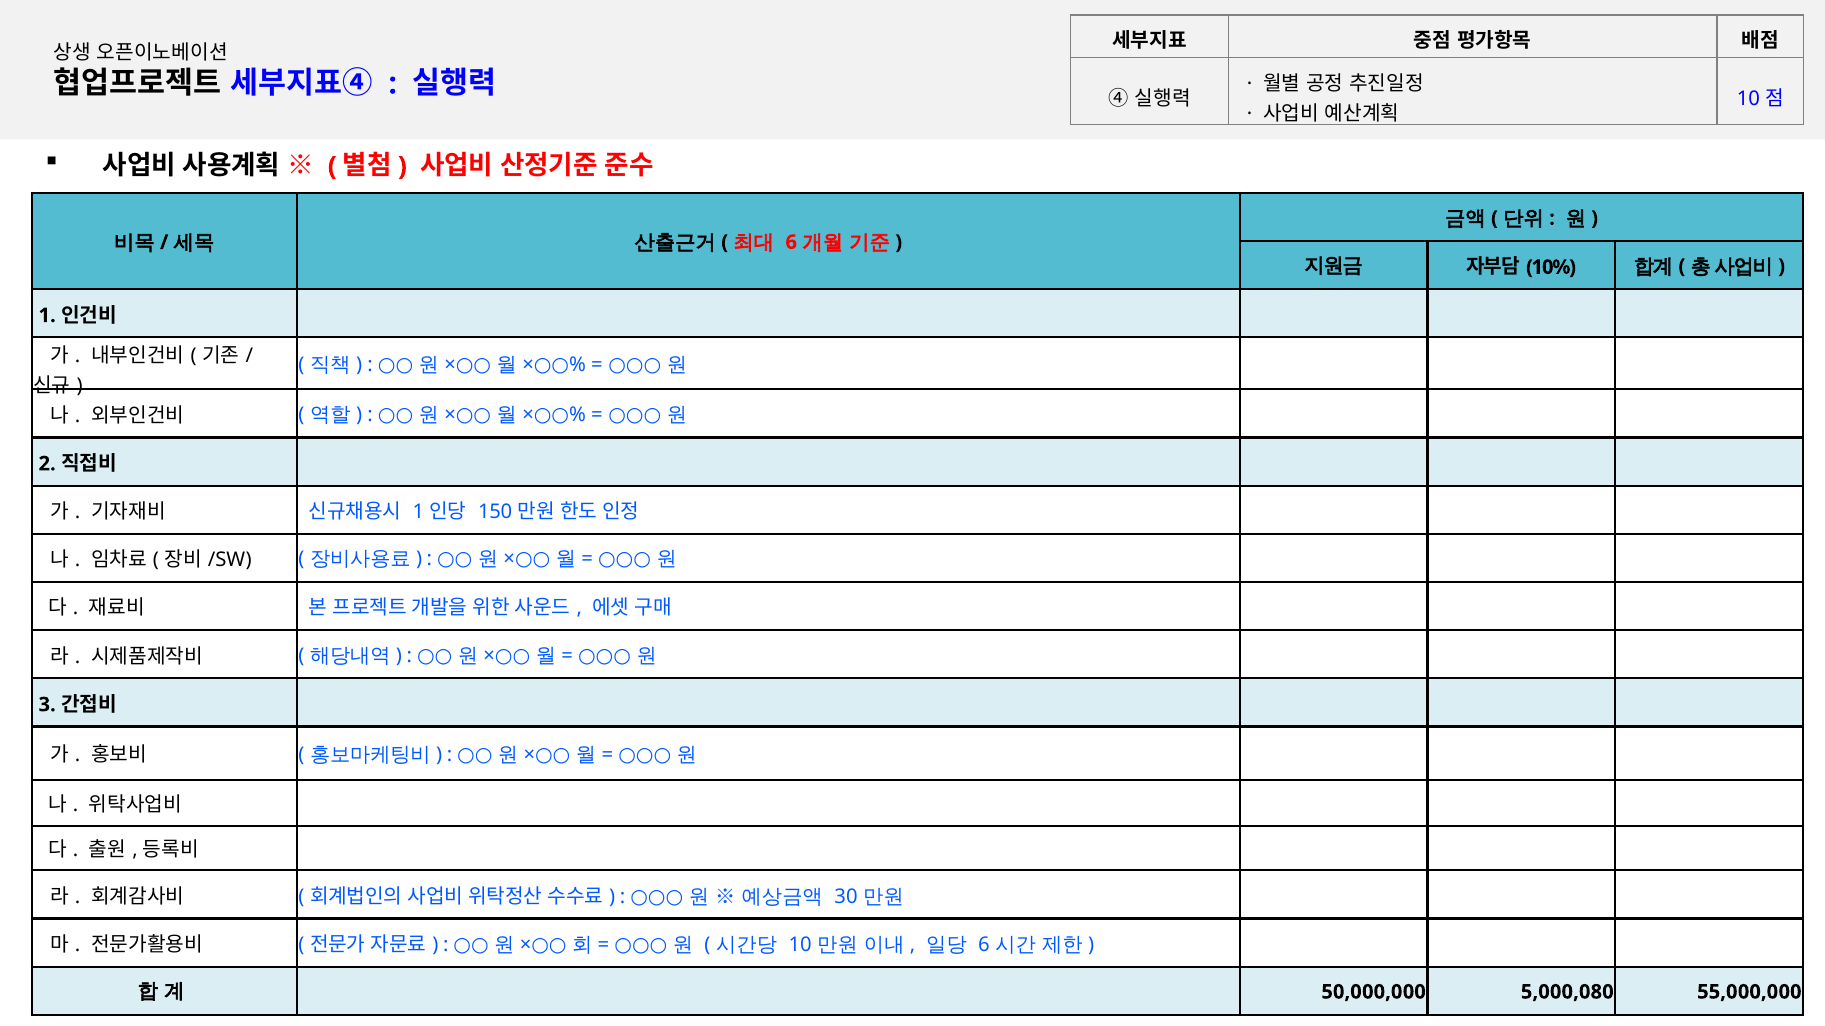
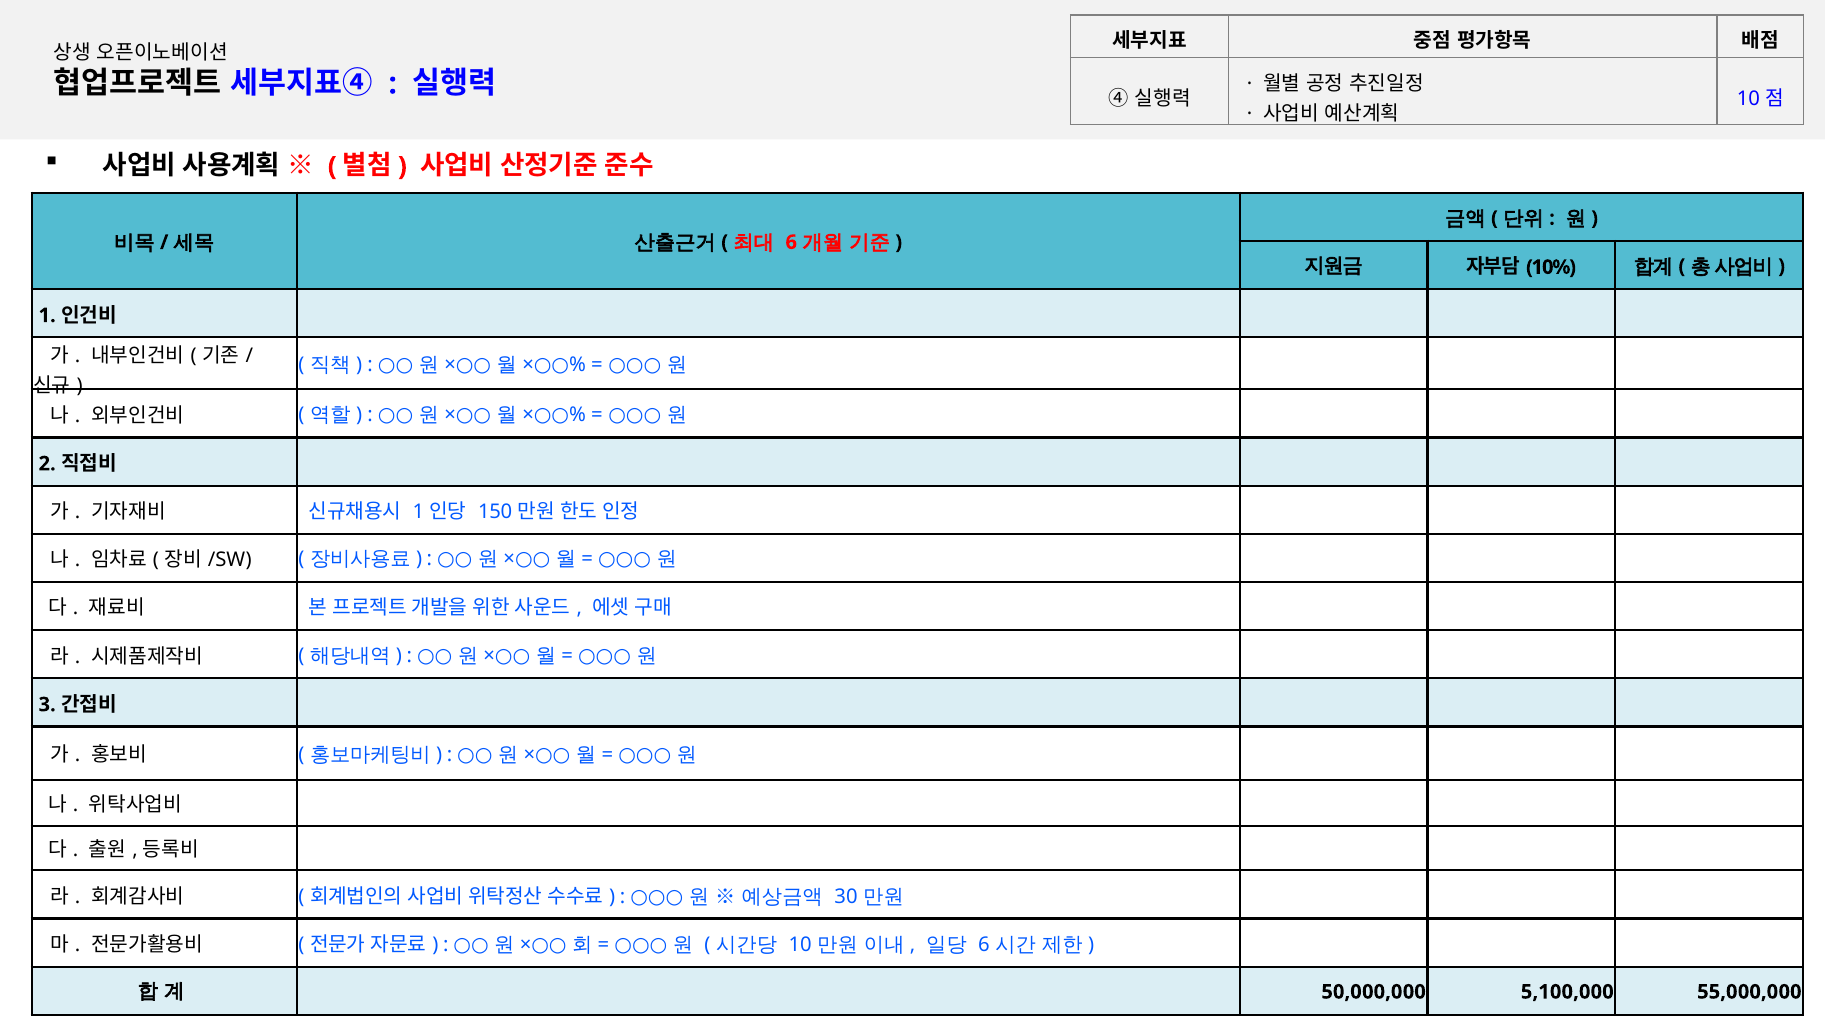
5,000,080: 5,000,080 -> 5,100,000
